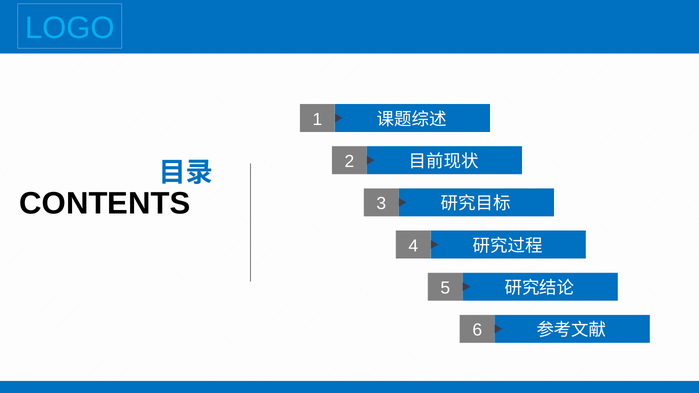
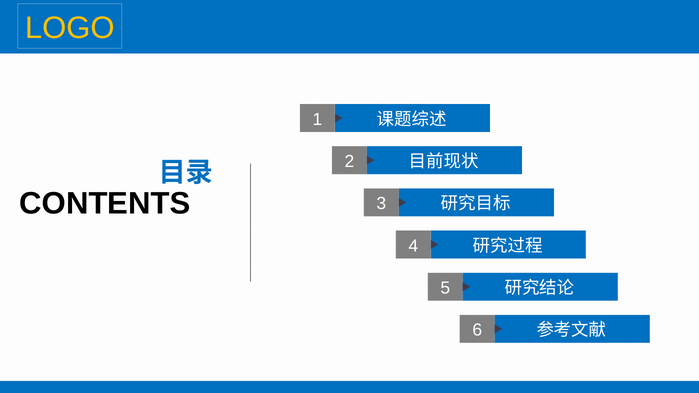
LOGO colour: light blue -> yellow
